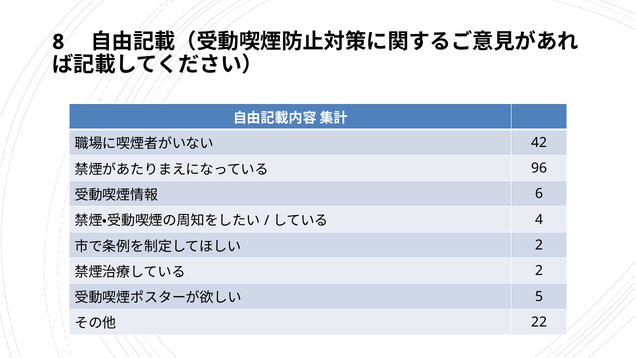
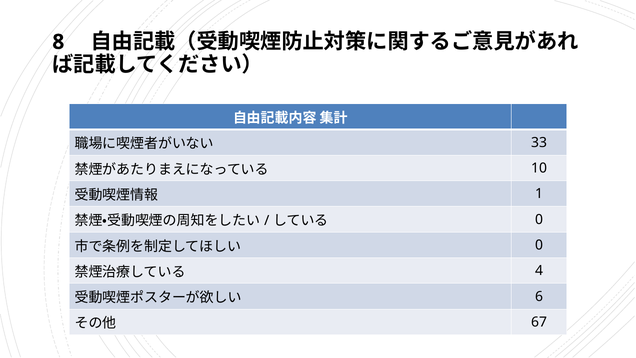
42: 42 -> 33
96: 96 -> 10
6: 6 -> 1
4 at (539, 219): 4 -> 0
2 at (539, 245): 2 -> 0
2 at (539, 271): 2 -> 4
5: 5 -> 6
22: 22 -> 67
